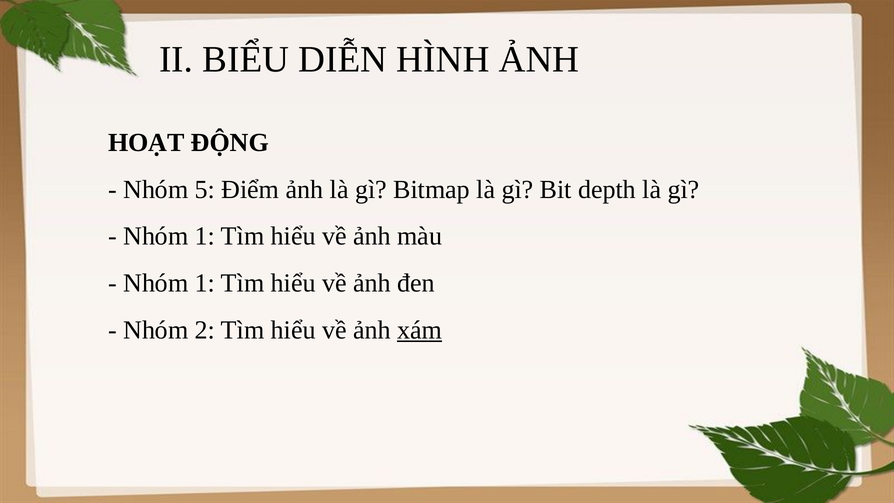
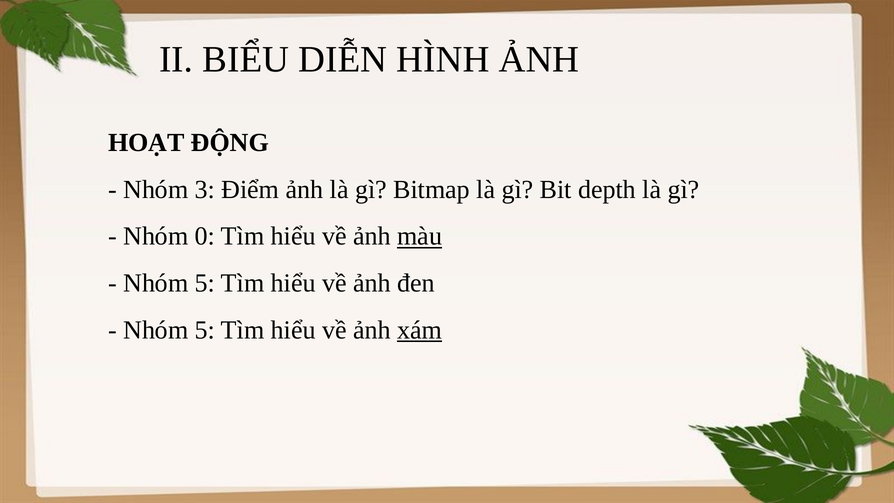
5: 5 -> 3
1 at (205, 236): 1 -> 0
màu underline: none -> present
1 at (205, 283): 1 -> 5
2 at (205, 330): 2 -> 5
